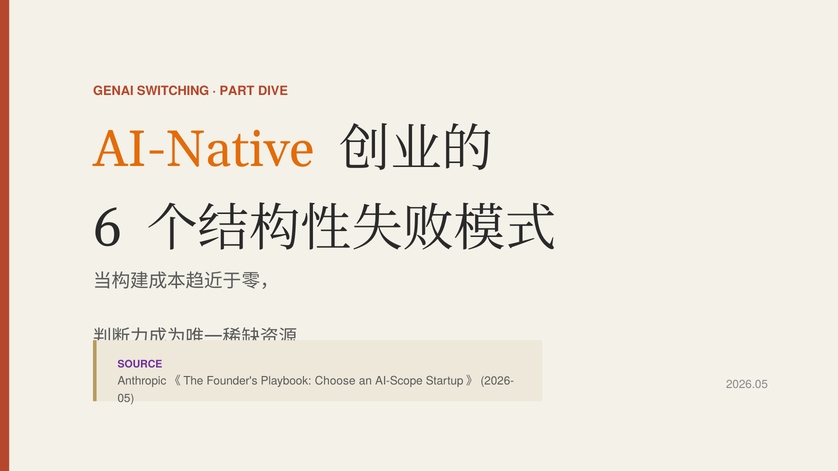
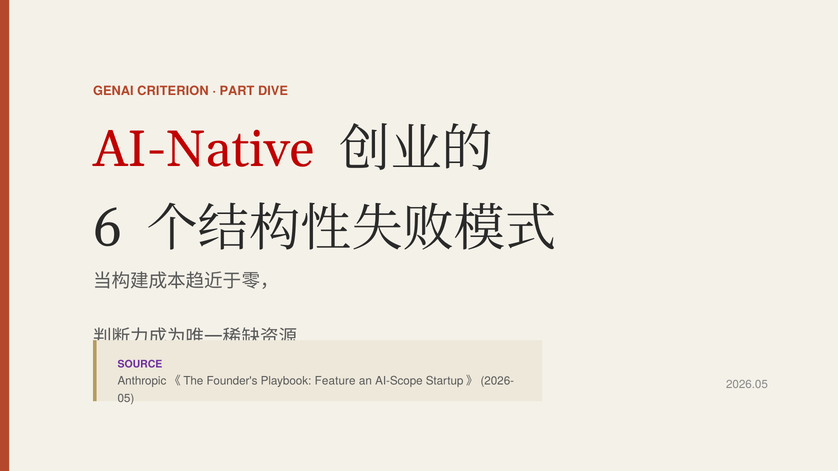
SWITCHING: SWITCHING -> CRITERION
AI-Native colour: orange -> red
Choose: Choose -> Feature
